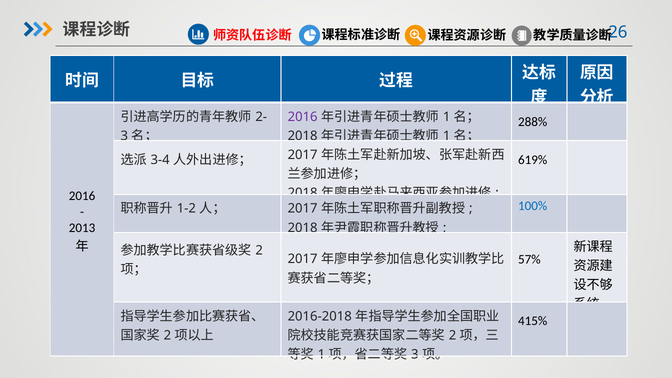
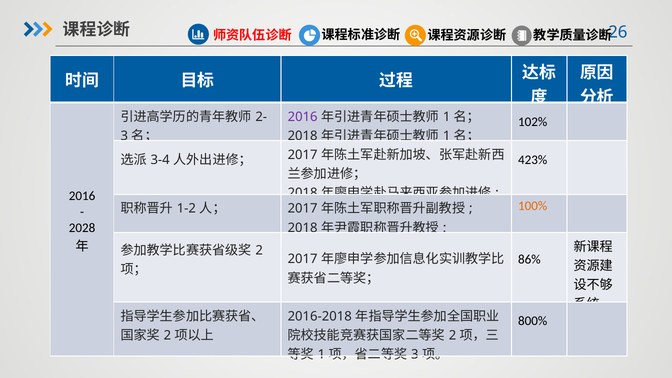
288%: 288% -> 102%
619%: 619% -> 423%
100% colour: blue -> orange
2013: 2013 -> 2028
57%: 57% -> 86%
415%: 415% -> 800%
